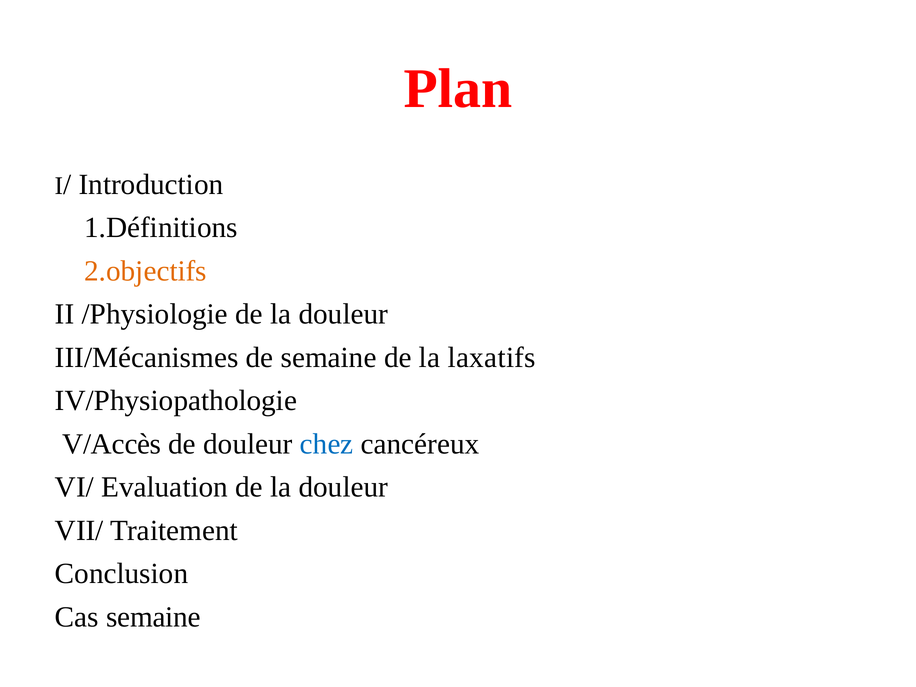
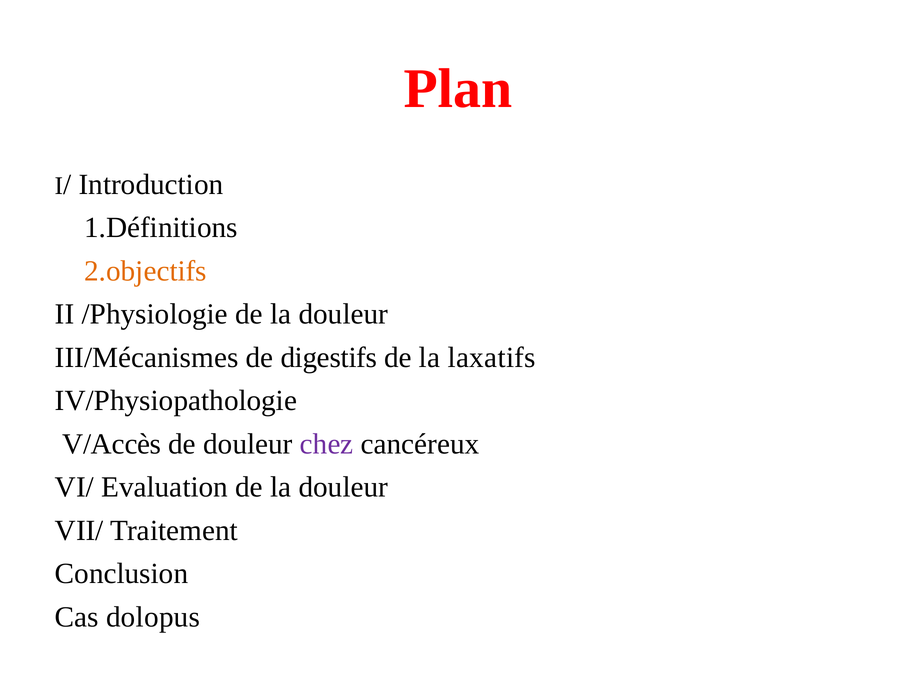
de semaine: semaine -> digestifs
chez colour: blue -> purple
Cas semaine: semaine -> dolopus
